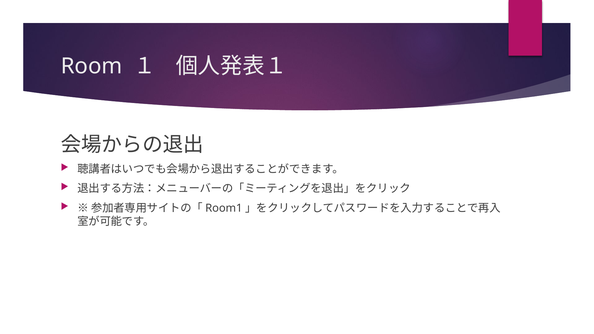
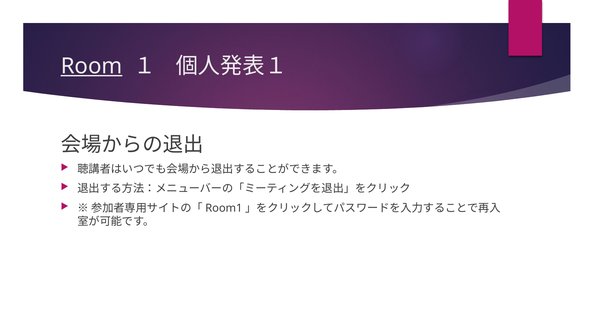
Room underline: none -> present
